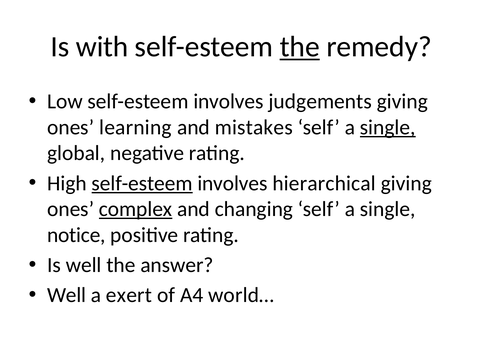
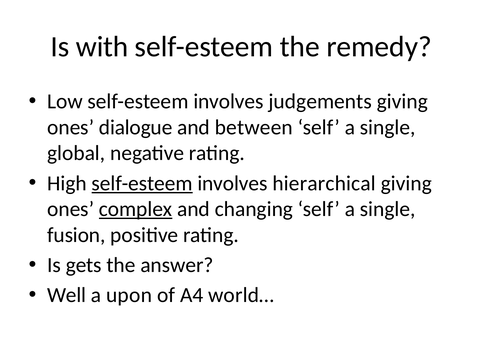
the at (300, 47) underline: present -> none
learning: learning -> dialogue
mistakes: mistakes -> between
single at (388, 127) underline: present -> none
notice: notice -> fusion
Is well: well -> gets
exert: exert -> upon
